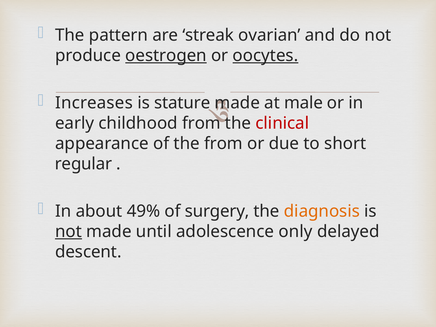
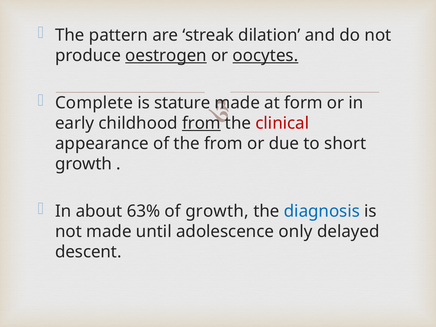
ovarian: ovarian -> dilation
Increases: Increases -> Complete
male: male -> form
from at (201, 123) underline: none -> present
regular at (83, 164): regular -> growth
49%: 49% -> 63%
of surgery: surgery -> growth
diagnosis colour: orange -> blue
not at (69, 232) underline: present -> none
